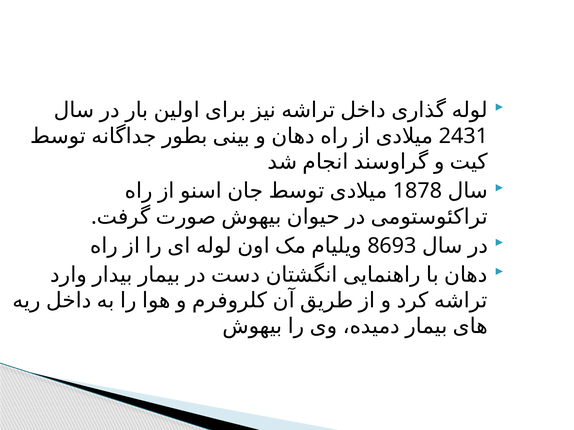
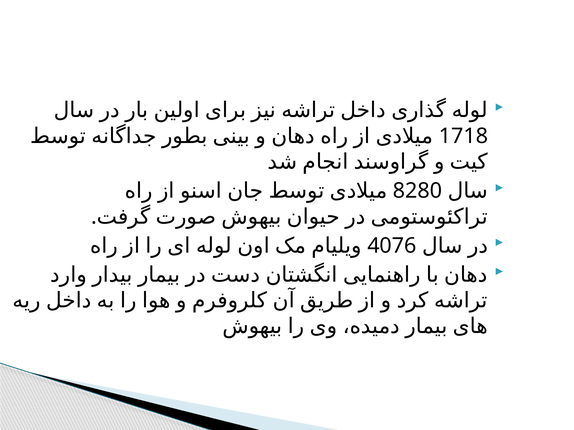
2431: 2431 -> 1718
1878: 1878 -> 8280
8693: 8693 -> 4076
